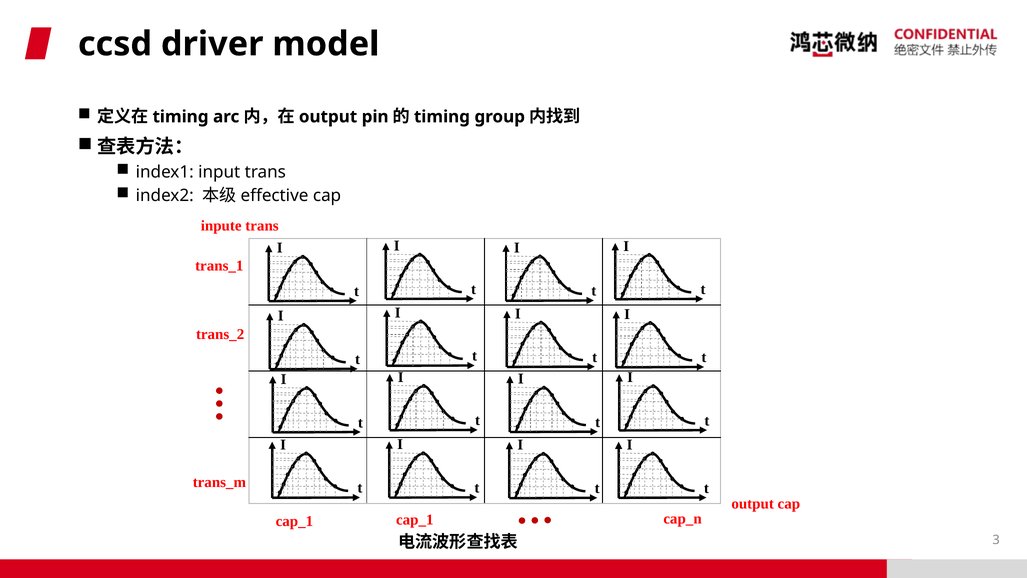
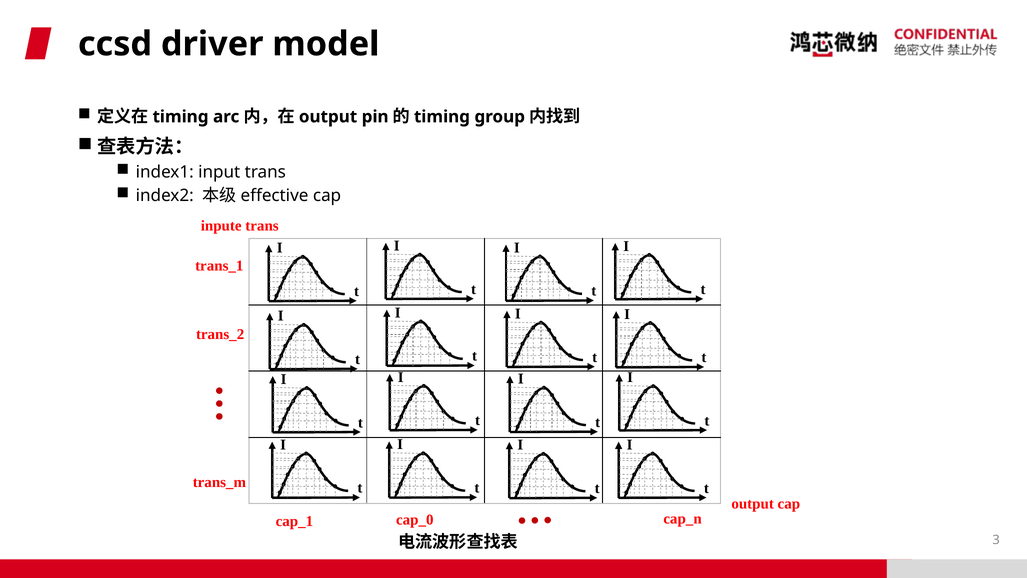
cap_1 cap_1: cap_1 -> cap_0
